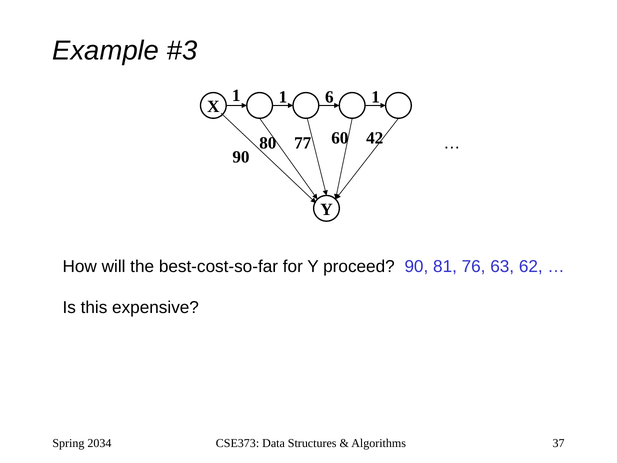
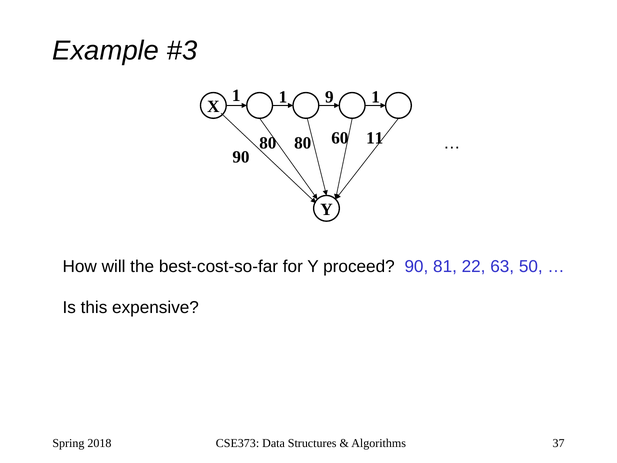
6: 6 -> 9
80 77: 77 -> 80
42: 42 -> 11
76: 76 -> 22
62: 62 -> 50
2034: 2034 -> 2018
